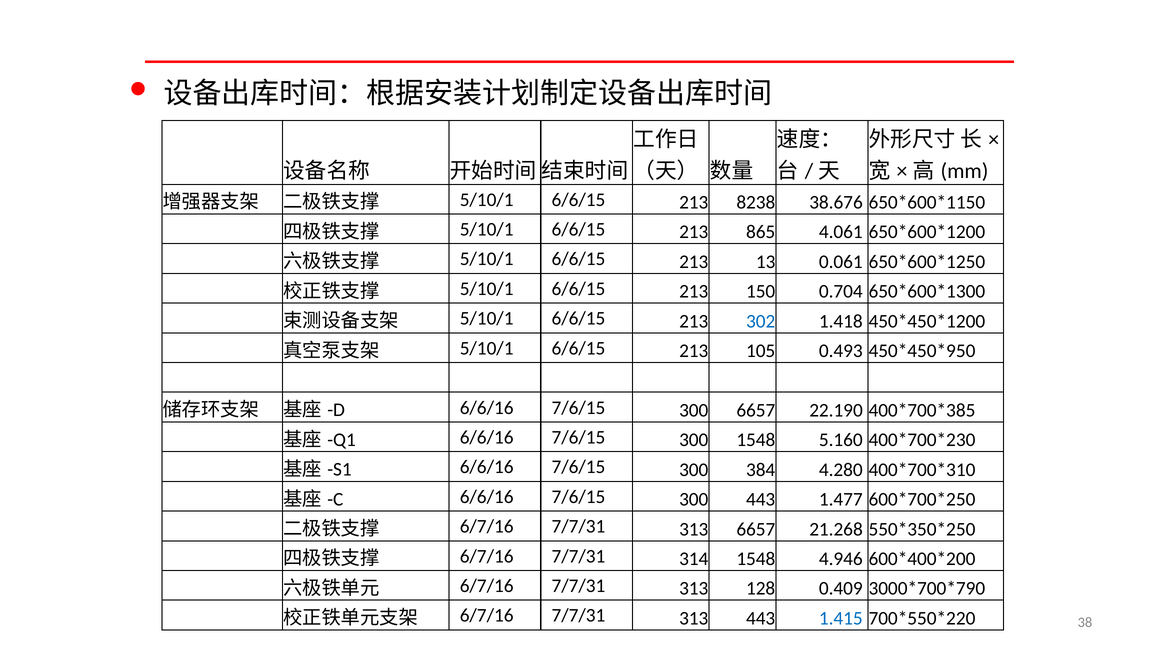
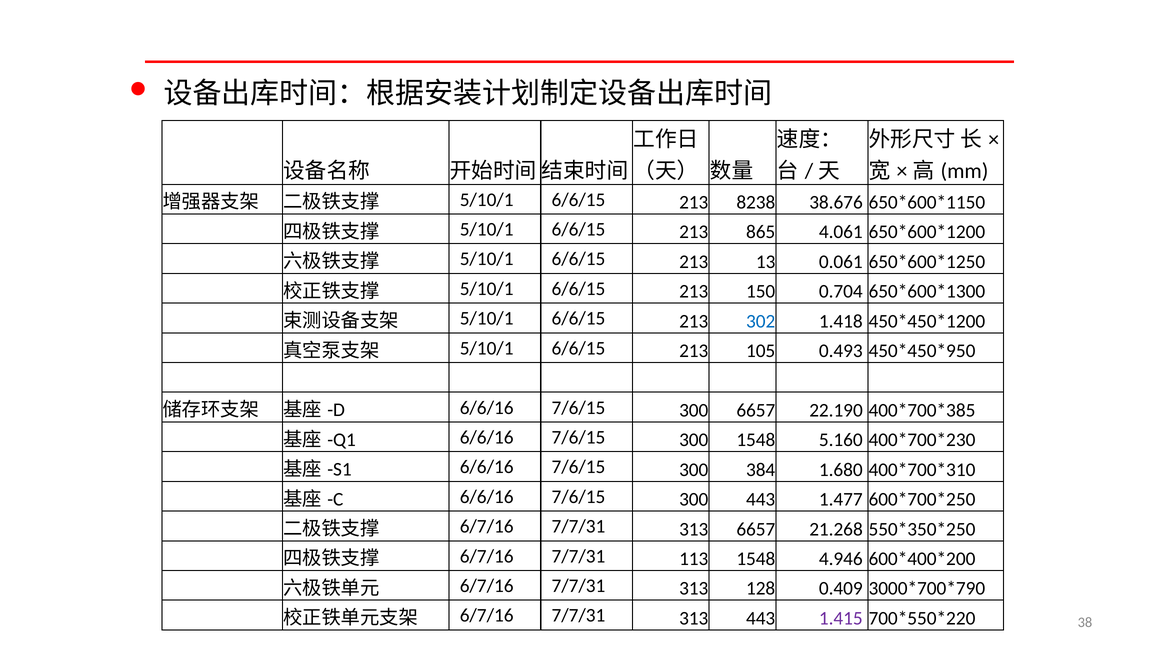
4.280: 4.280 -> 1.680
314: 314 -> 113
1.415 colour: blue -> purple
